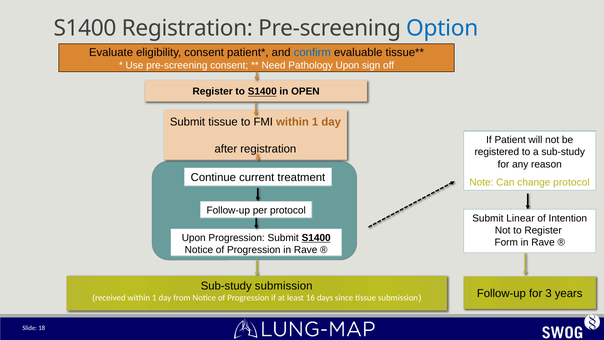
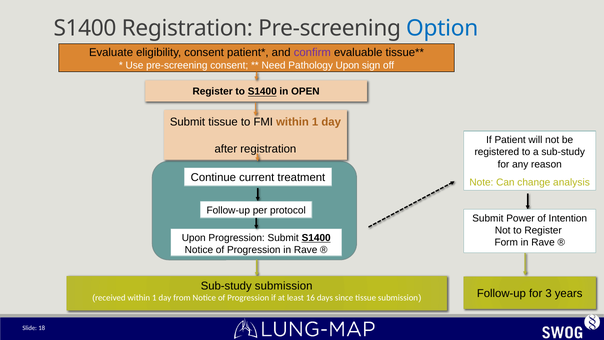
confirm colour: blue -> purple
change protocol: protocol -> analysis
Linear: Linear -> Power
